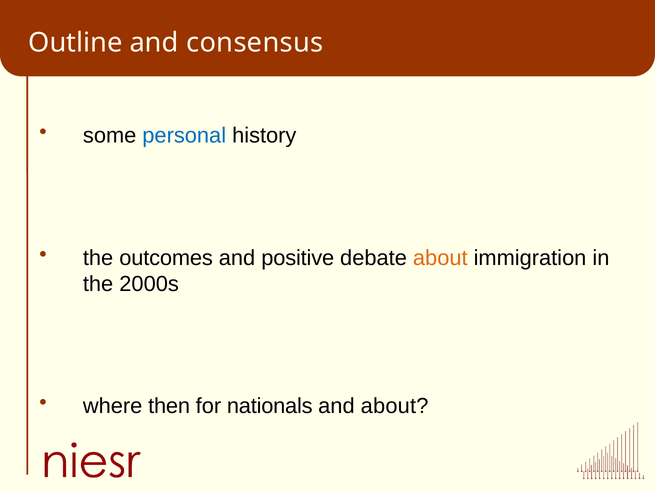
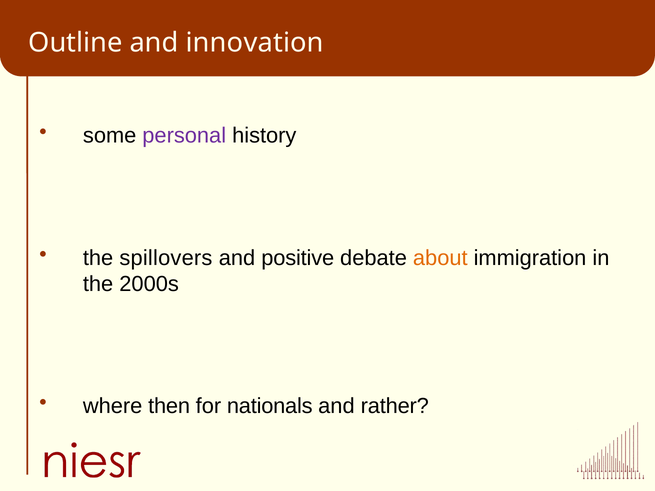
consensus: consensus -> innovation
personal colour: blue -> purple
outcomes: outcomes -> spillovers
and about: about -> rather
